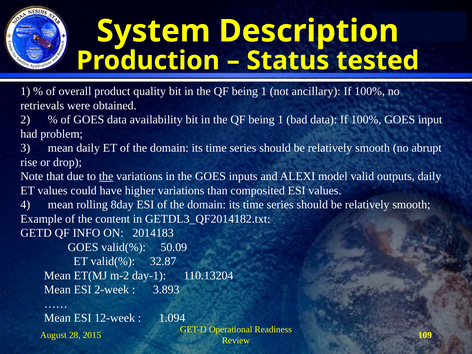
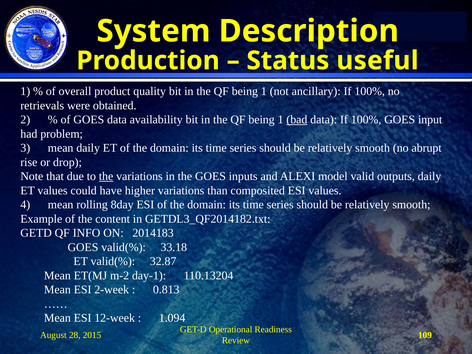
tested: tested -> useful
bad underline: none -> present
50.09: 50.09 -> 33.18
3.893: 3.893 -> 0.813
